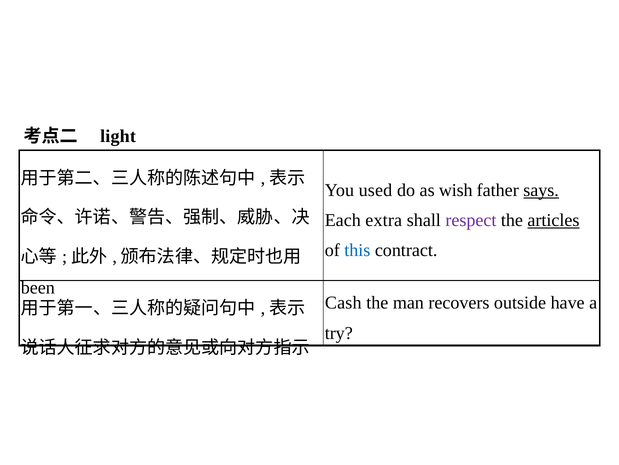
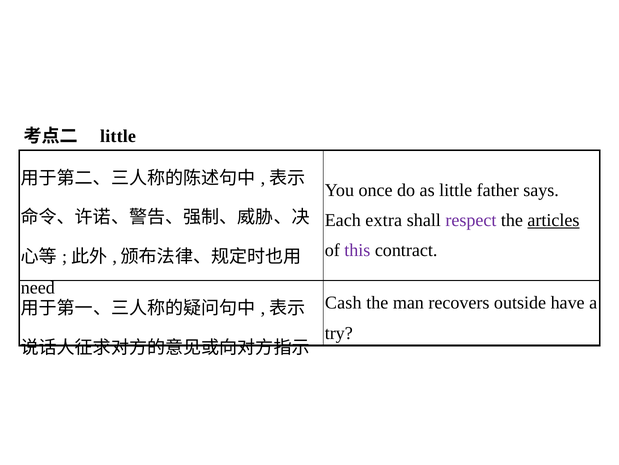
light at (118, 136): light -> little
used: used -> once
as wish: wish -> little
says underline: present -> none
this colour: blue -> purple
been: been -> need
